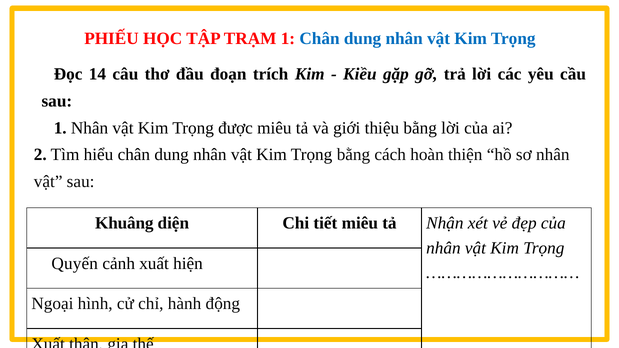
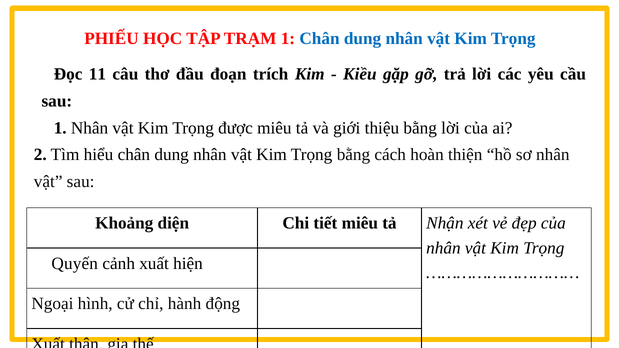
14: 14 -> 11
Khuâng: Khuâng -> Khoảng
